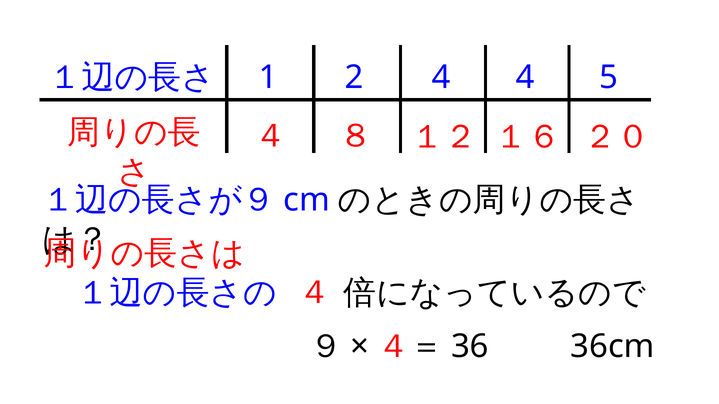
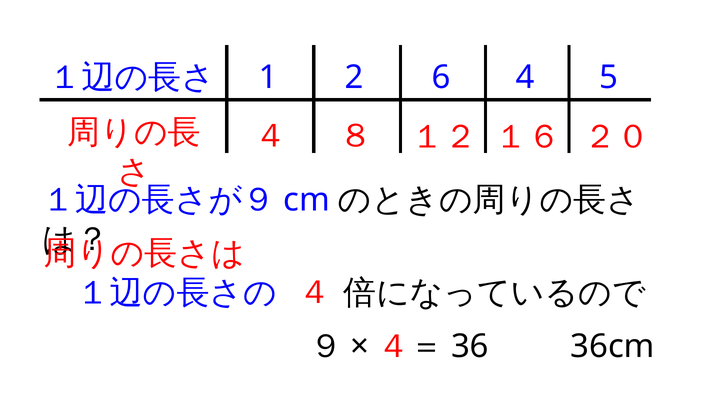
2 4: 4 -> 6
